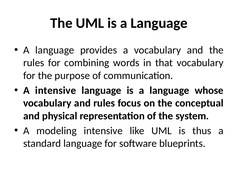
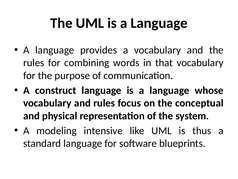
A intensive: intensive -> construct
